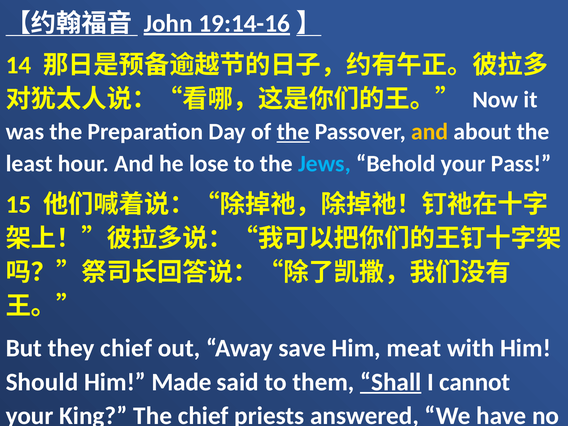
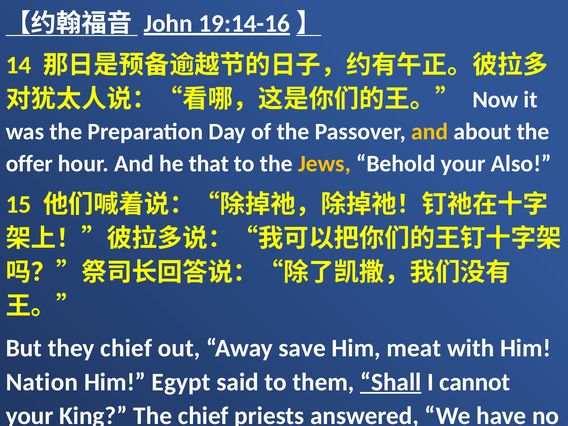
the at (293, 132) underline: present -> none
least: least -> offer
lose: lose -> that
Jews colour: light blue -> yellow
Pass: Pass -> Also
Should: Should -> Nation
Made: Made -> Egypt
